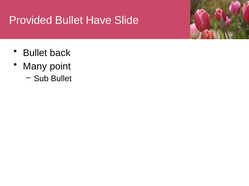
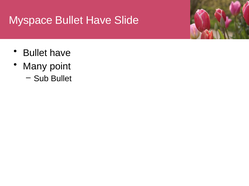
Provided: Provided -> Myspace
back at (60, 53): back -> have
